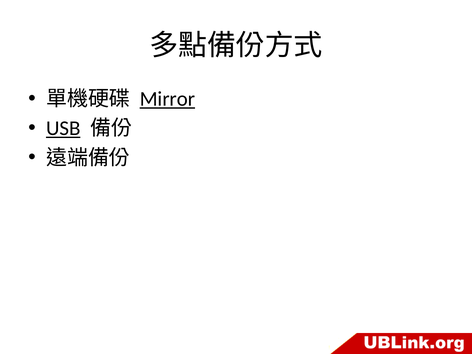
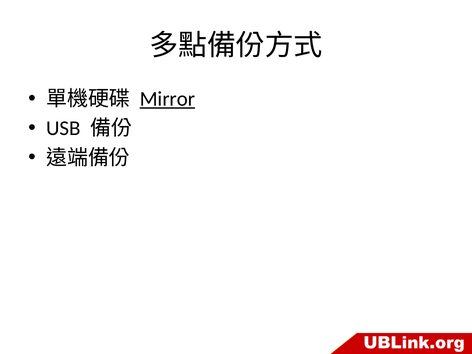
USB underline: present -> none
